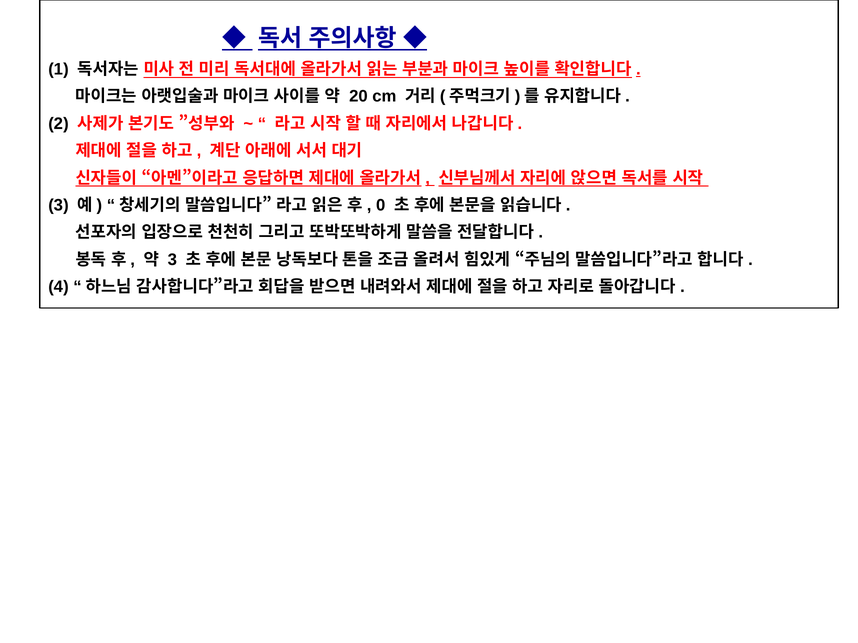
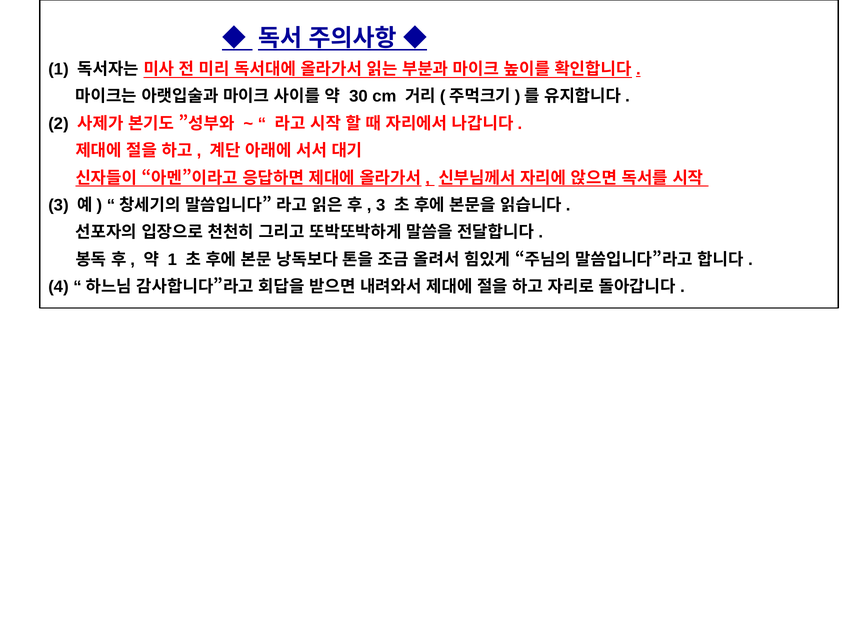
20: 20 -> 30
0 at (381, 205): 0 -> 3
3 at (172, 260): 3 -> 1
